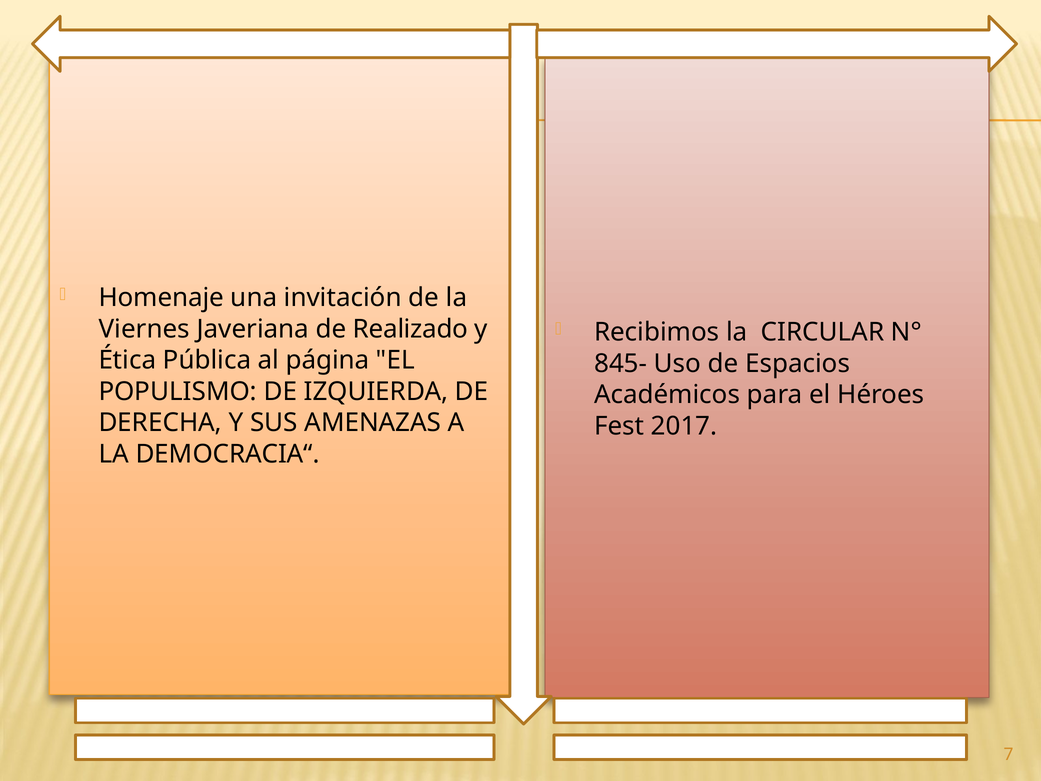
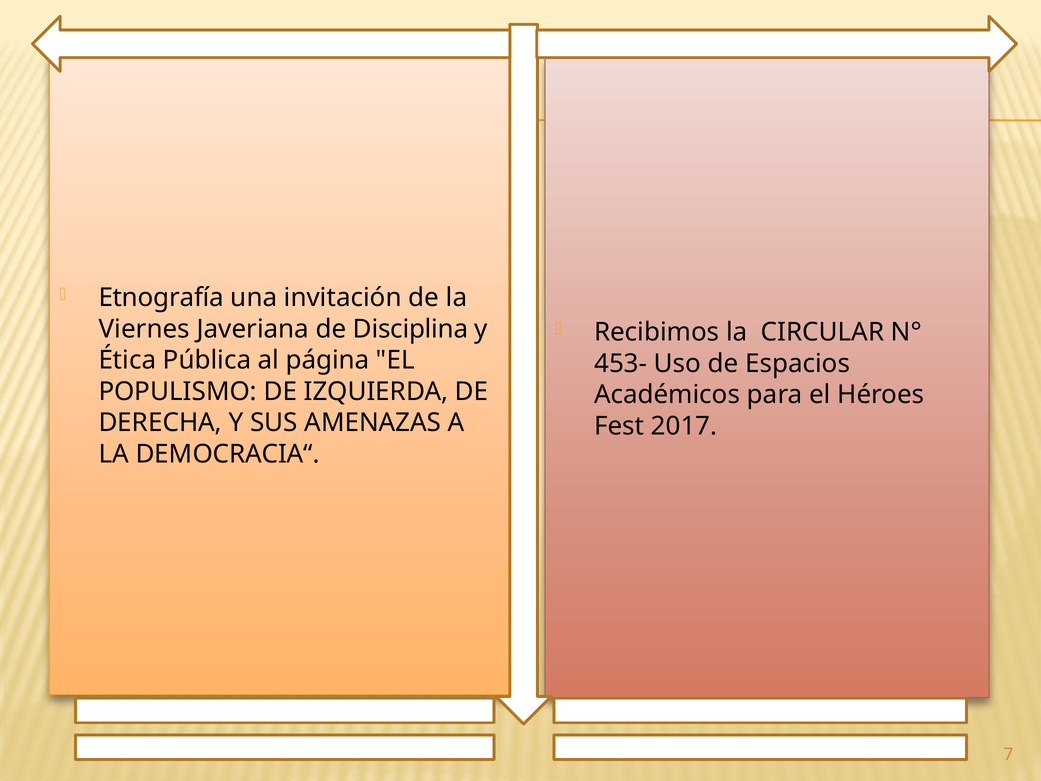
Homenaje: Homenaje -> Etnografía
Realizado: Realizado -> Disciplina
845-: 845- -> 453-
